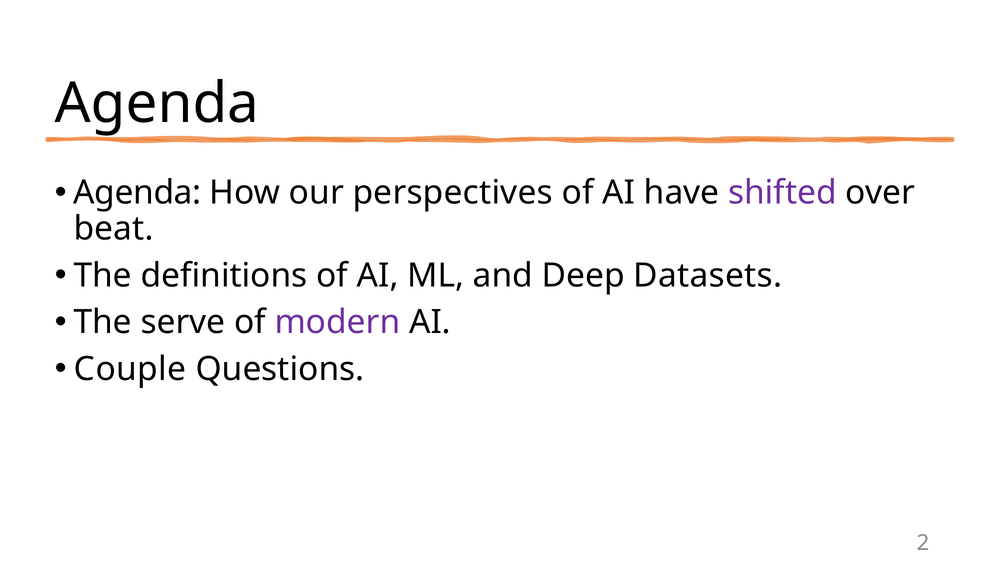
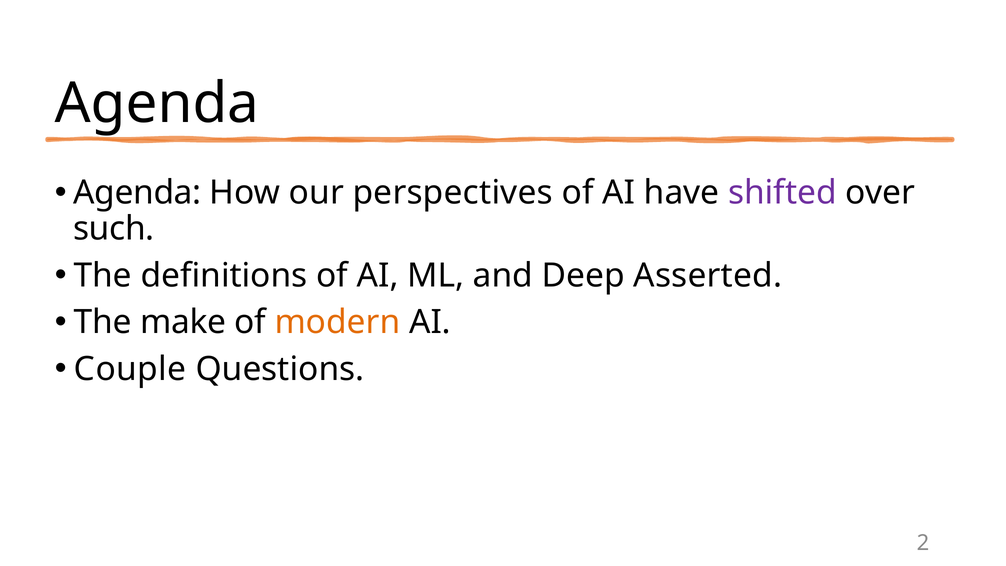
beat: beat -> such
Datasets: Datasets -> Asserted
serve: serve -> make
modern colour: purple -> orange
